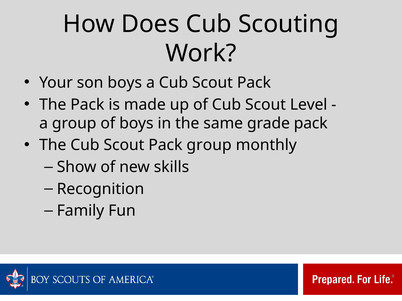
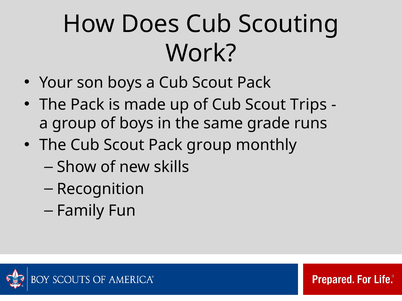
Level: Level -> Trips
grade pack: pack -> runs
